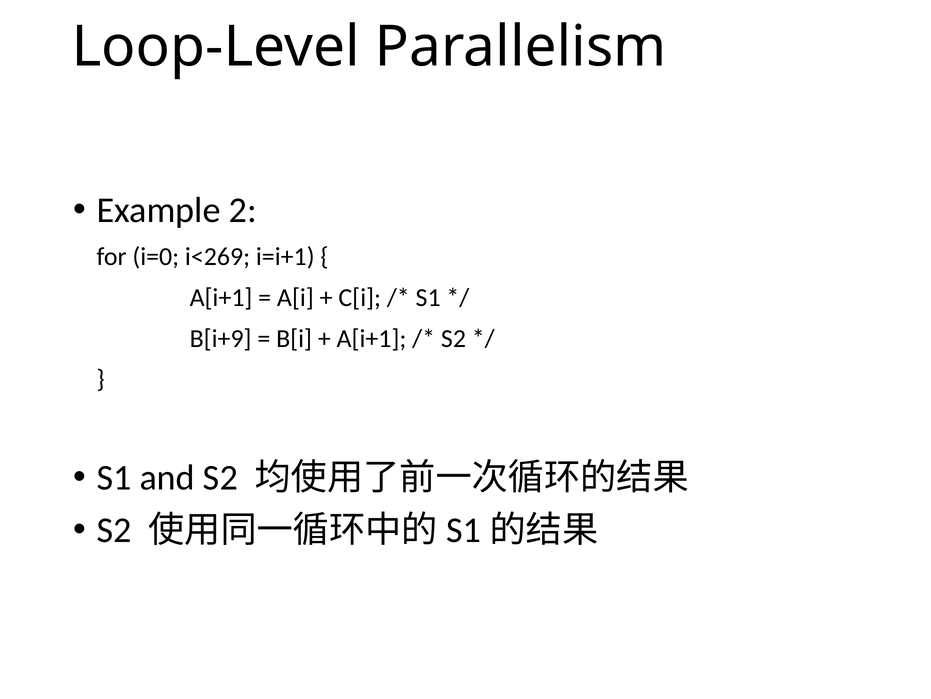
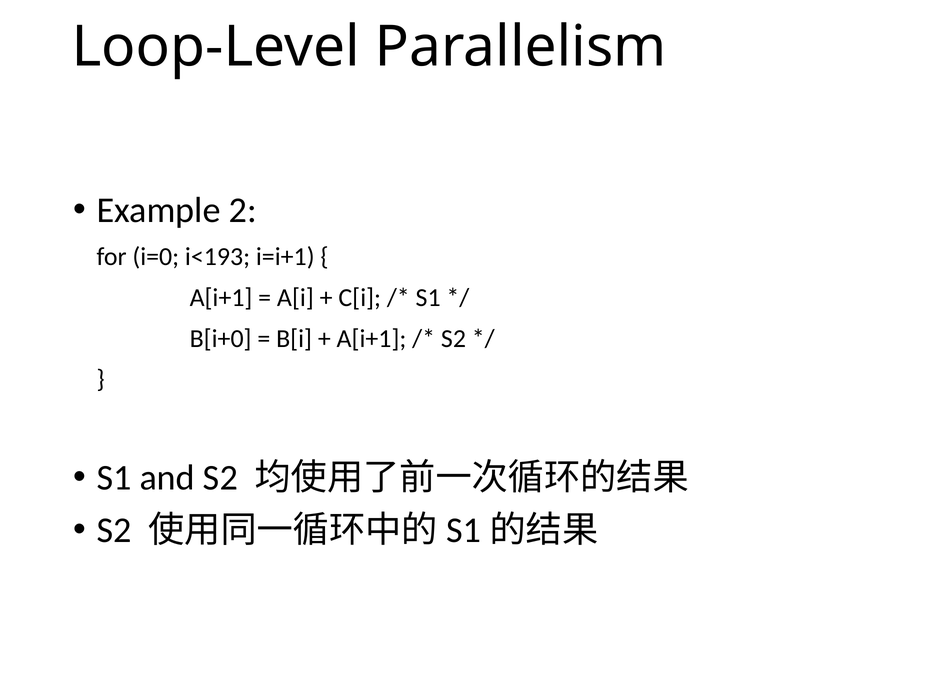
i<269: i<269 -> i<193
B[i+9: B[i+9 -> B[i+0
